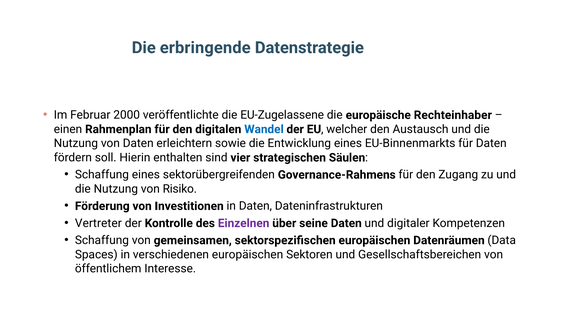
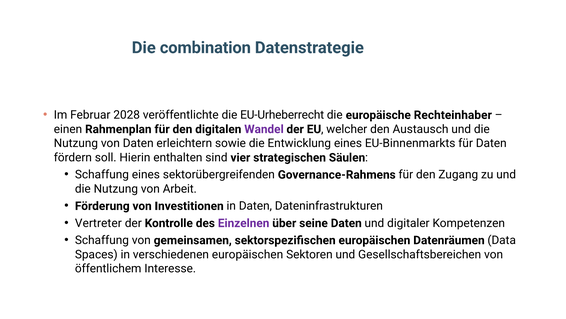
erbringende: erbringende -> combination
2000: 2000 -> 2028
EU-Zugelassene: EU-Zugelassene -> EU-Urheberrecht
Wandel colour: blue -> purple
Risiko: Risiko -> Arbeit
